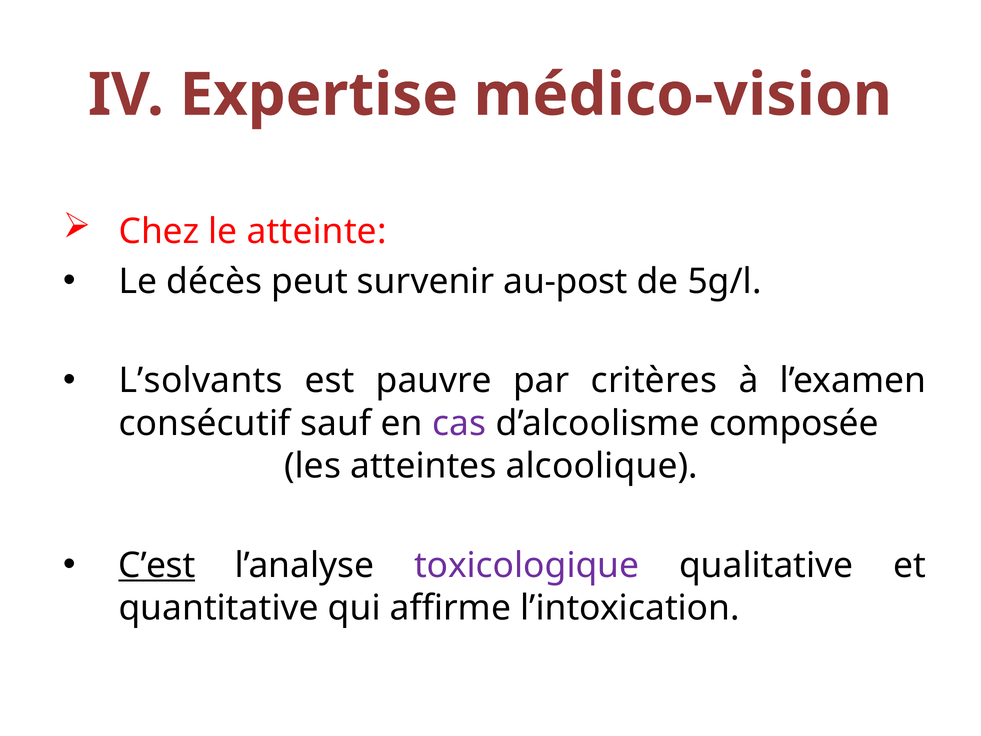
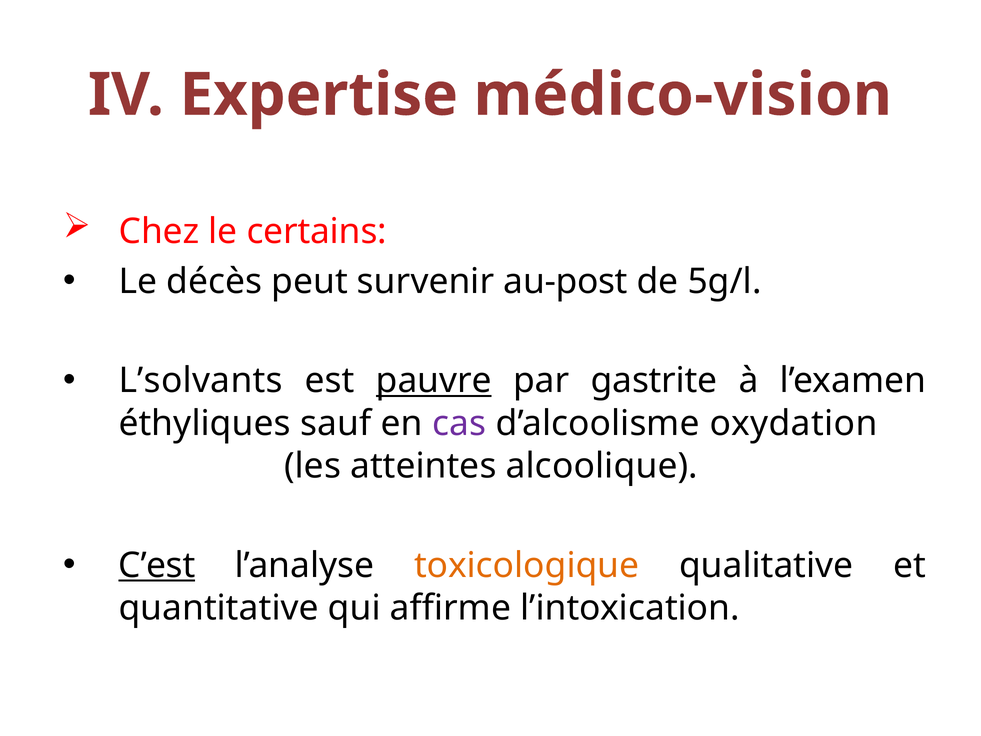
atteinte: atteinte -> certains
pauvre underline: none -> present
critères: critères -> gastrite
consécutif: consécutif -> éthyliques
composée: composée -> oxydation
toxicologique colour: purple -> orange
